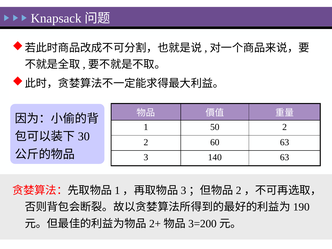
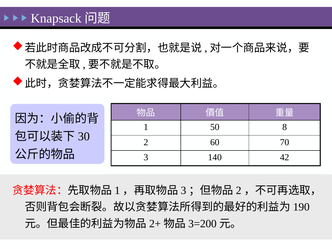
50 2: 2 -> 8
60 63: 63 -> 70
140 63: 63 -> 42
